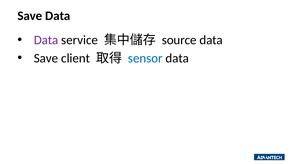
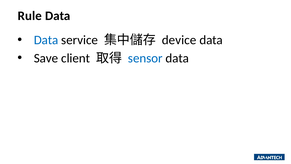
Save at (30, 16): Save -> Rule
Data at (46, 40) colour: purple -> blue
source: source -> device
